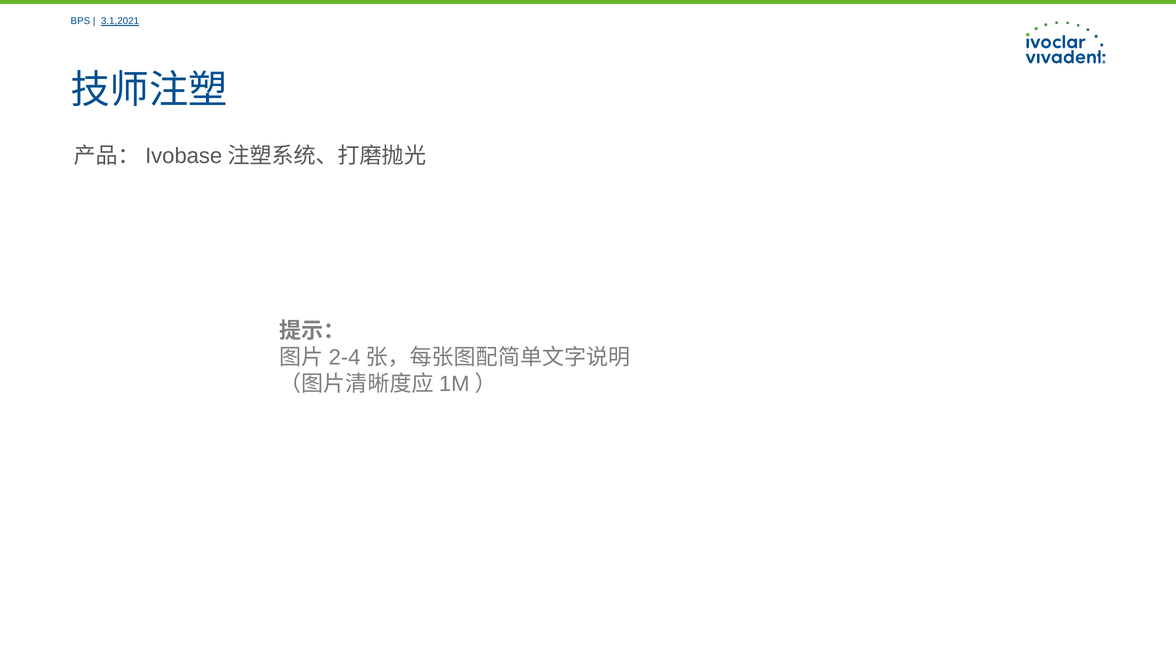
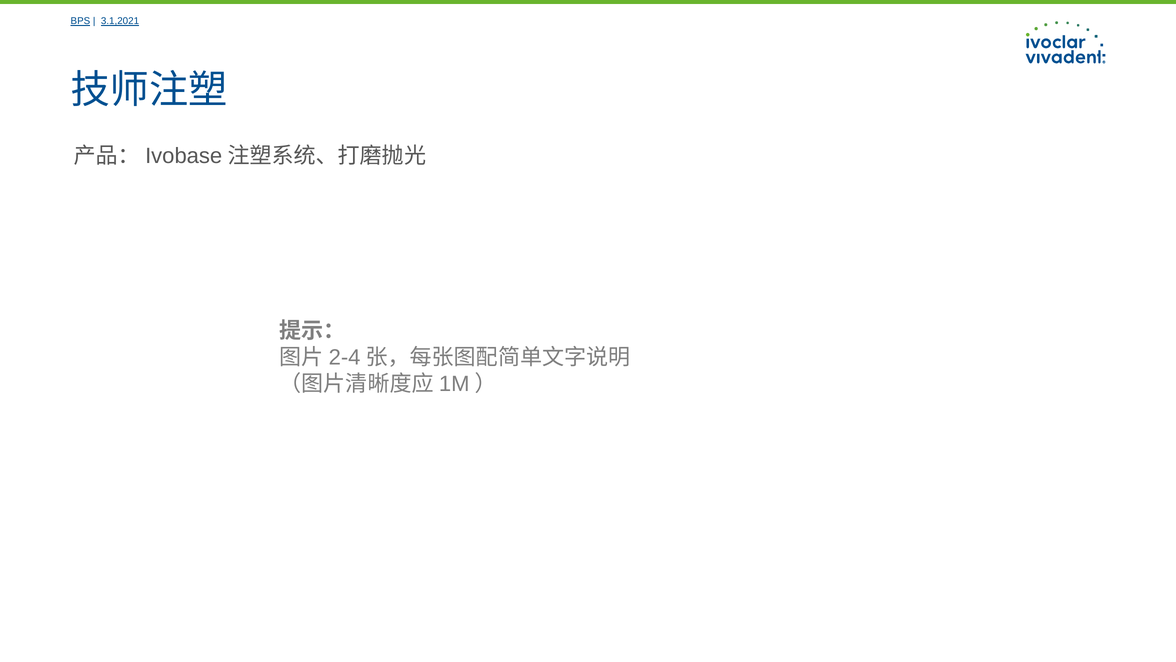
BPS underline: none -> present
